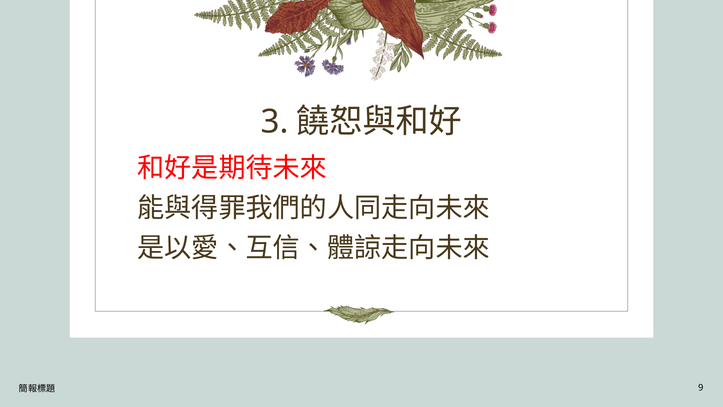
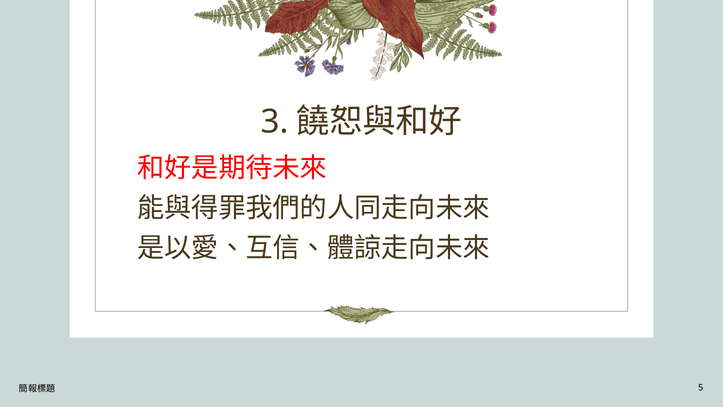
9: 9 -> 5
